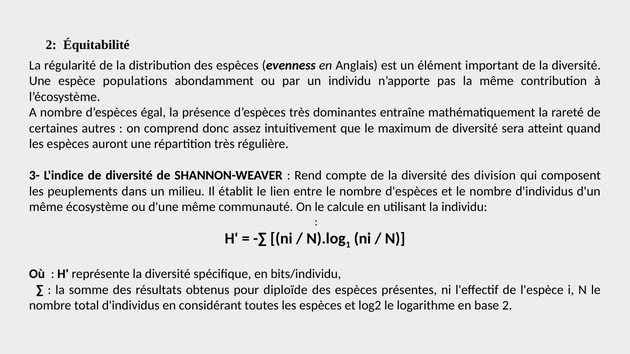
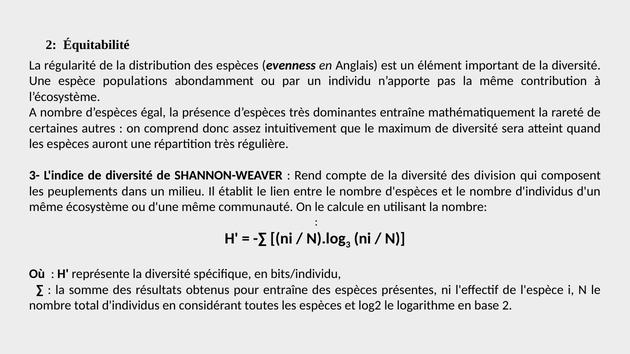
la individu: individu -> nombre
1: 1 -> 3
pour diploïde: diploïde -> entraîne
